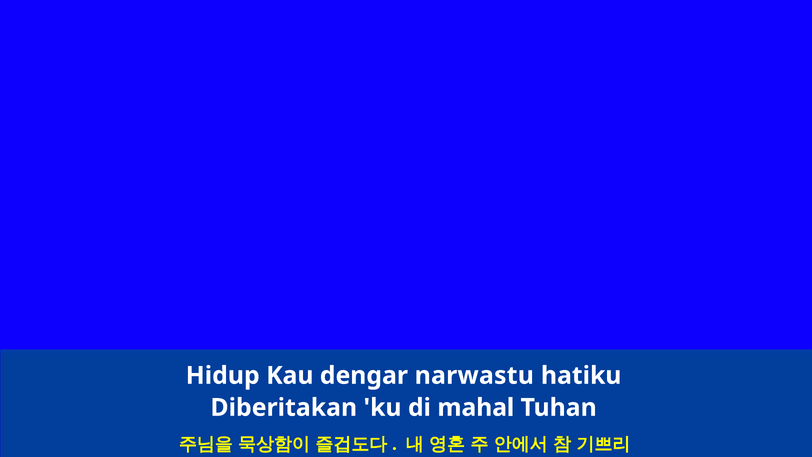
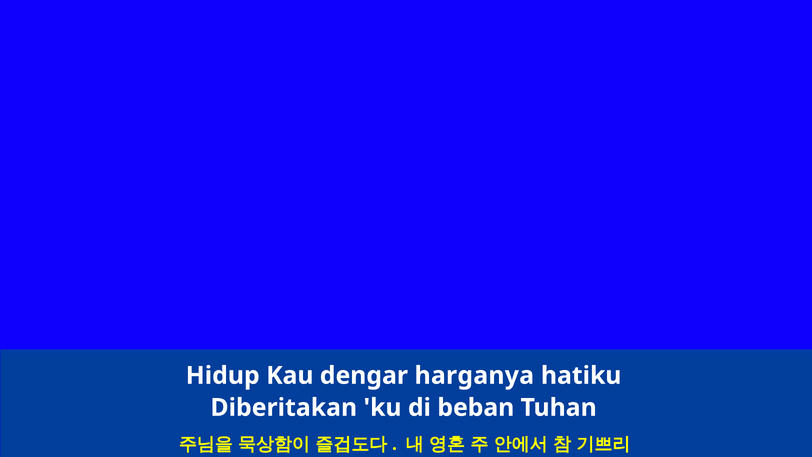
narwastu: narwastu -> harganya
mahal: mahal -> beban
